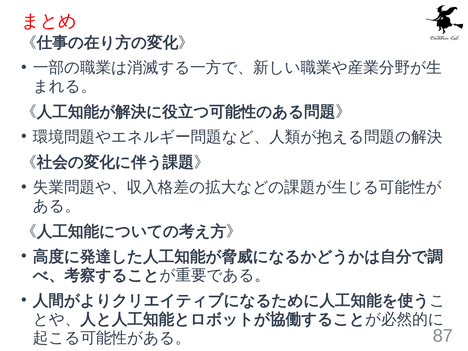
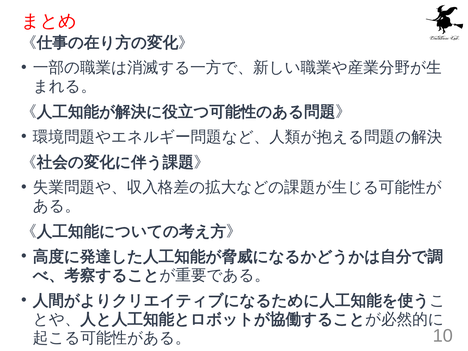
87: 87 -> 10
